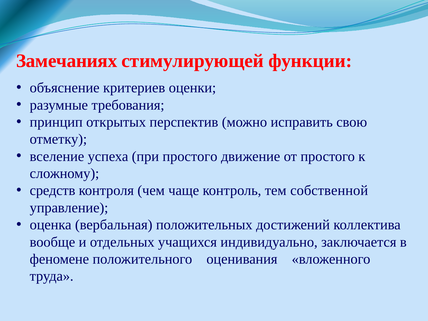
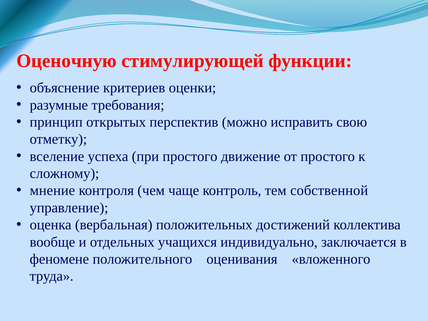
Замечаниях: Замечаниях -> Оценочную
средств: средств -> мнение
